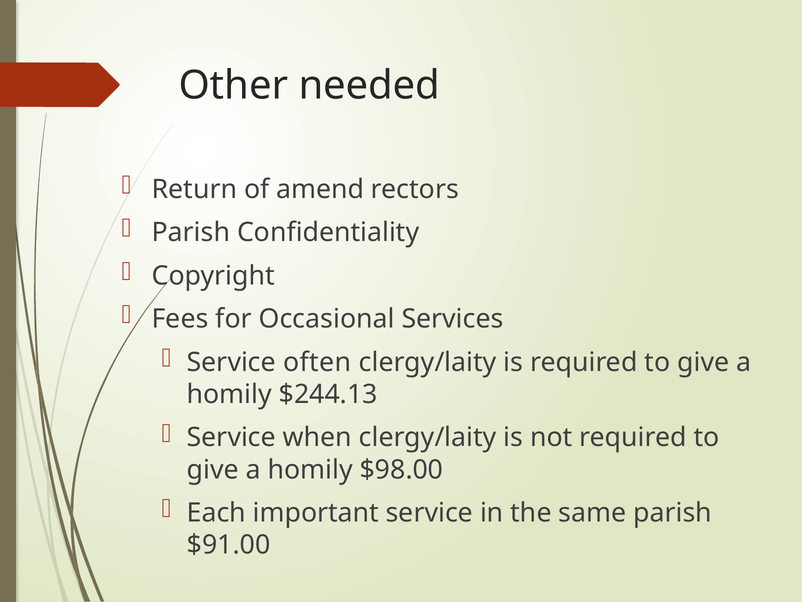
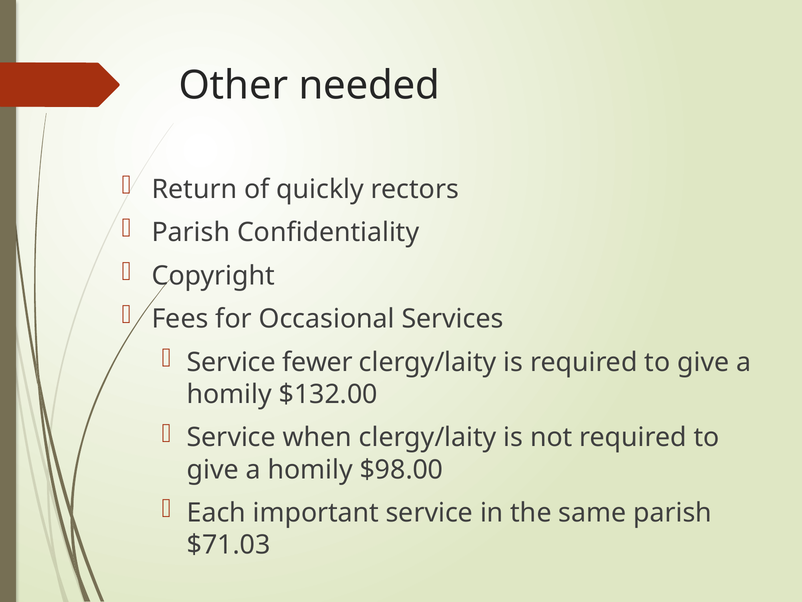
amend: amend -> quickly
often: often -> fewer
$244.13: $244.13 -> $132.00
$91.00: $91.00 -> $71.03
